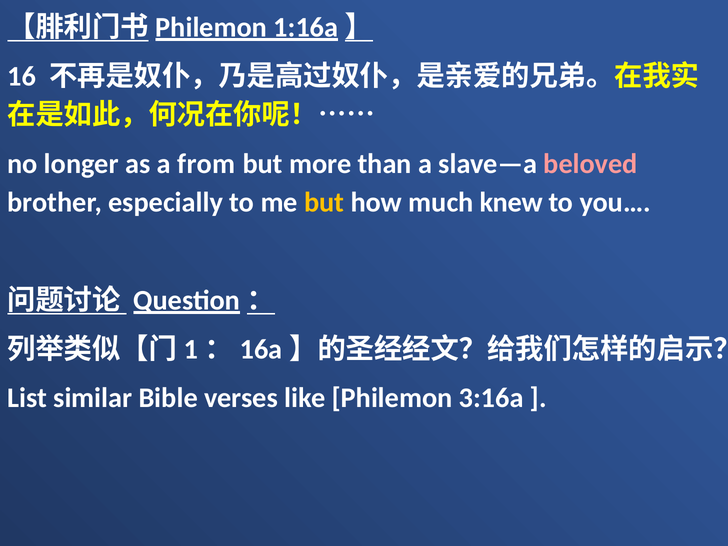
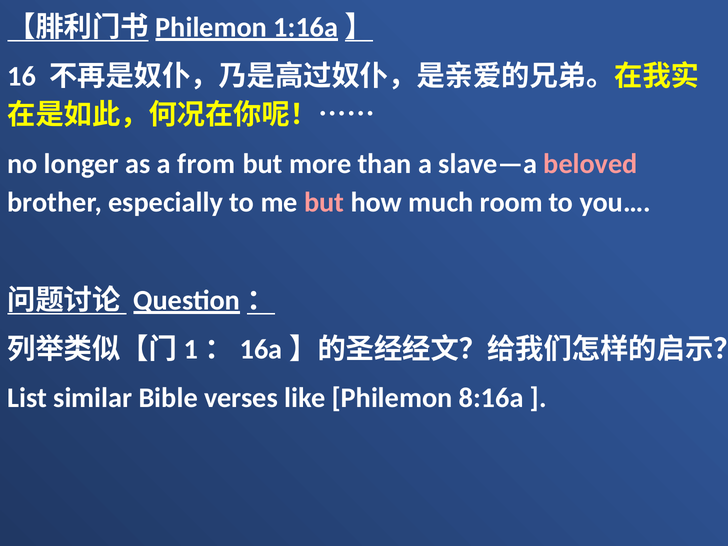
but at (324, 203) colour: yellow -> pink
knew: knew -> room
3:16a: 3:16a -> 8:16a
